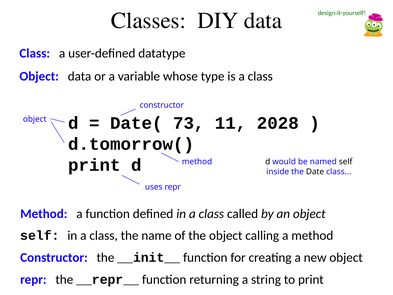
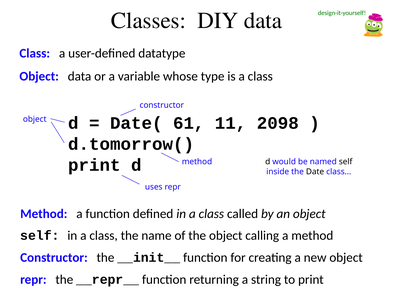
73: 73 -> 61
2028: 2028 -> 2098
